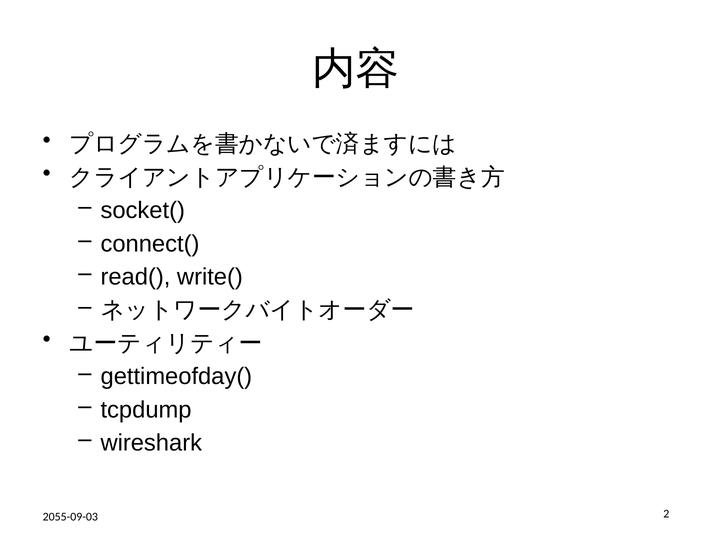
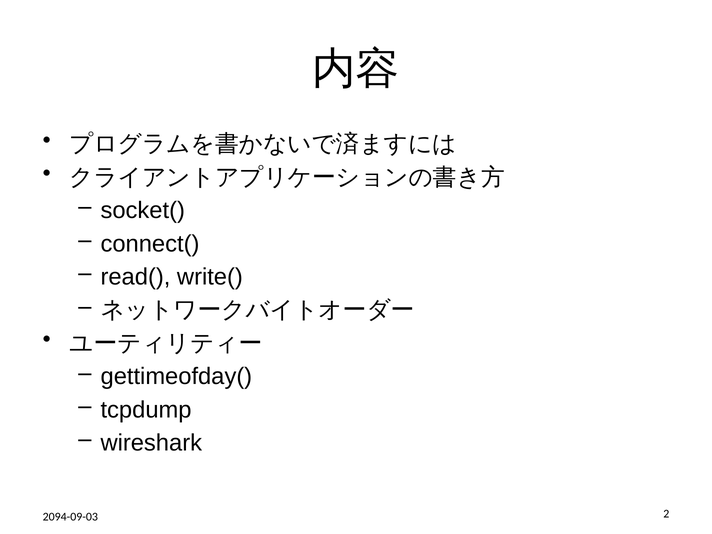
2055-09-03: 2055-09-03 -> 2094-09-03
